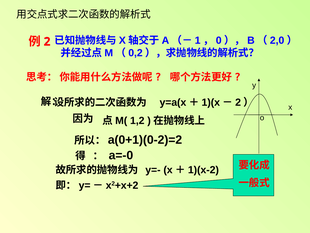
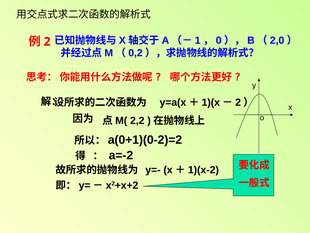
1,2: 1,2 -> 2,2
a=-0: a=-0 -> a=-2
